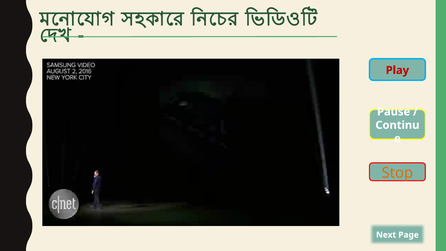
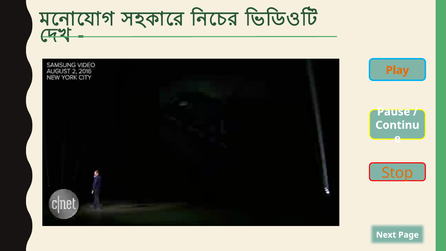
Play colour: red -> orange
